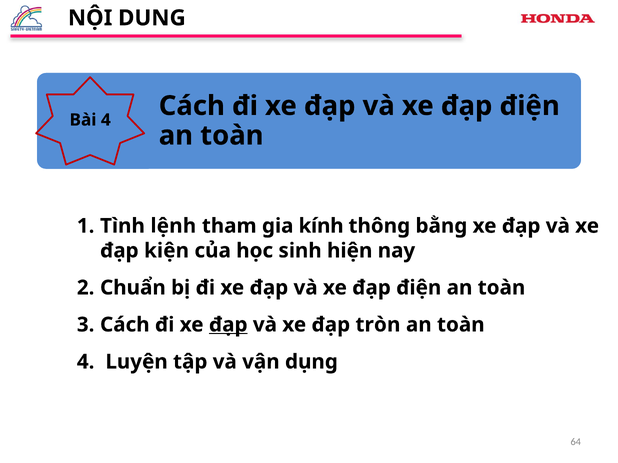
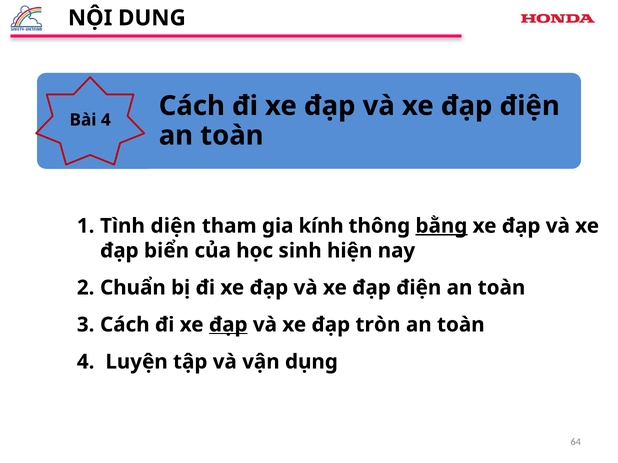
lệnh: lệnh -> diện
bằng underline: none -> present
kiện: kiện -> biển
